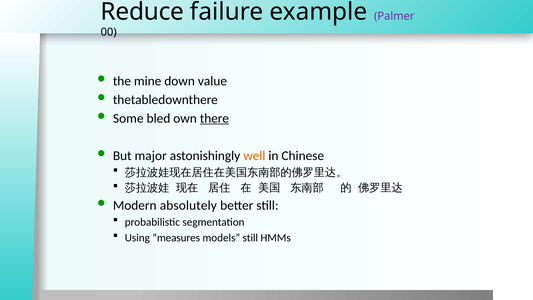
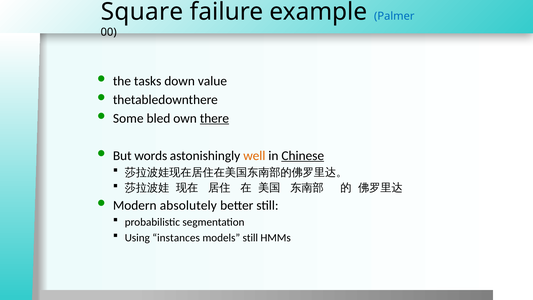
Reduce: Reduce -> Square
Palmer colour: purple -> blue
mine: mine -> tasks
major: major -> words
Chinese underline: none -> present
measures: measures -> instances
